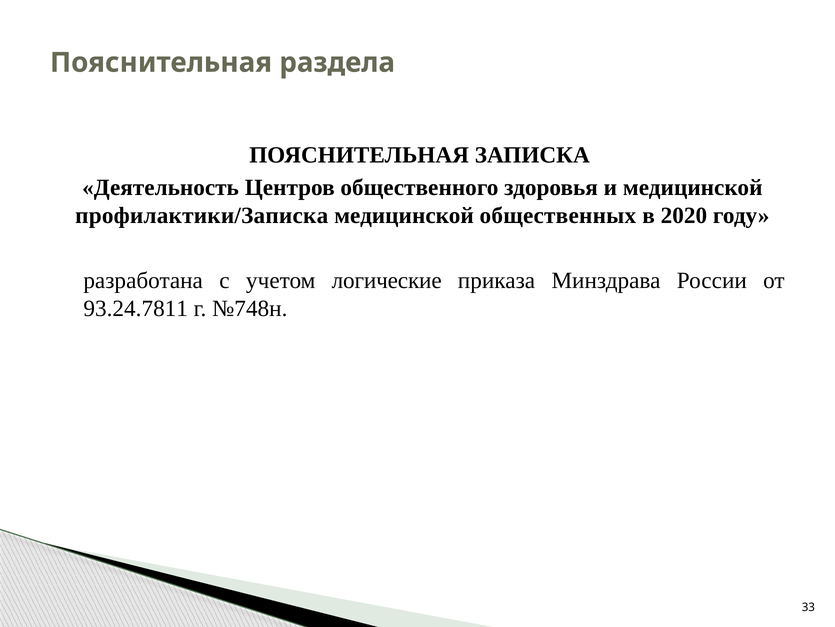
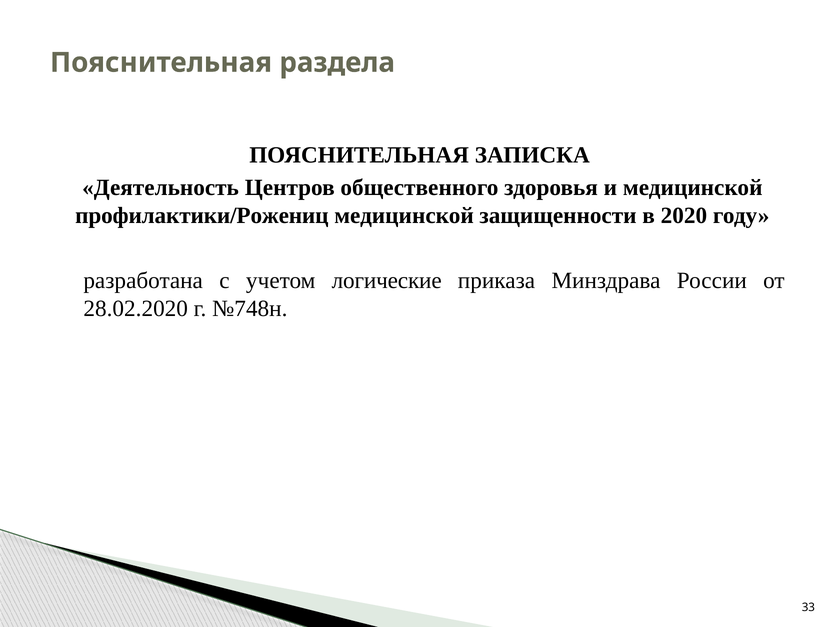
профилактики/Записка: профилактики/Записка -> профилактики/Рожениц
общественных: общественных -> защищенности
93.24.7811: 93.24.7811 -> 28.02.2020
